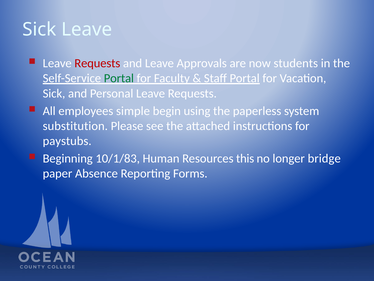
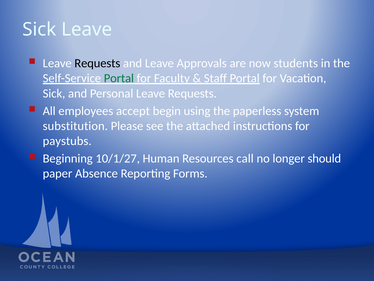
Requests at (97, 63) colour: red -> black
simple: simple -> accept
10/1/83: 10/1/83 -> 10/1/27
this: this -> call
bridge: bridge -> should
